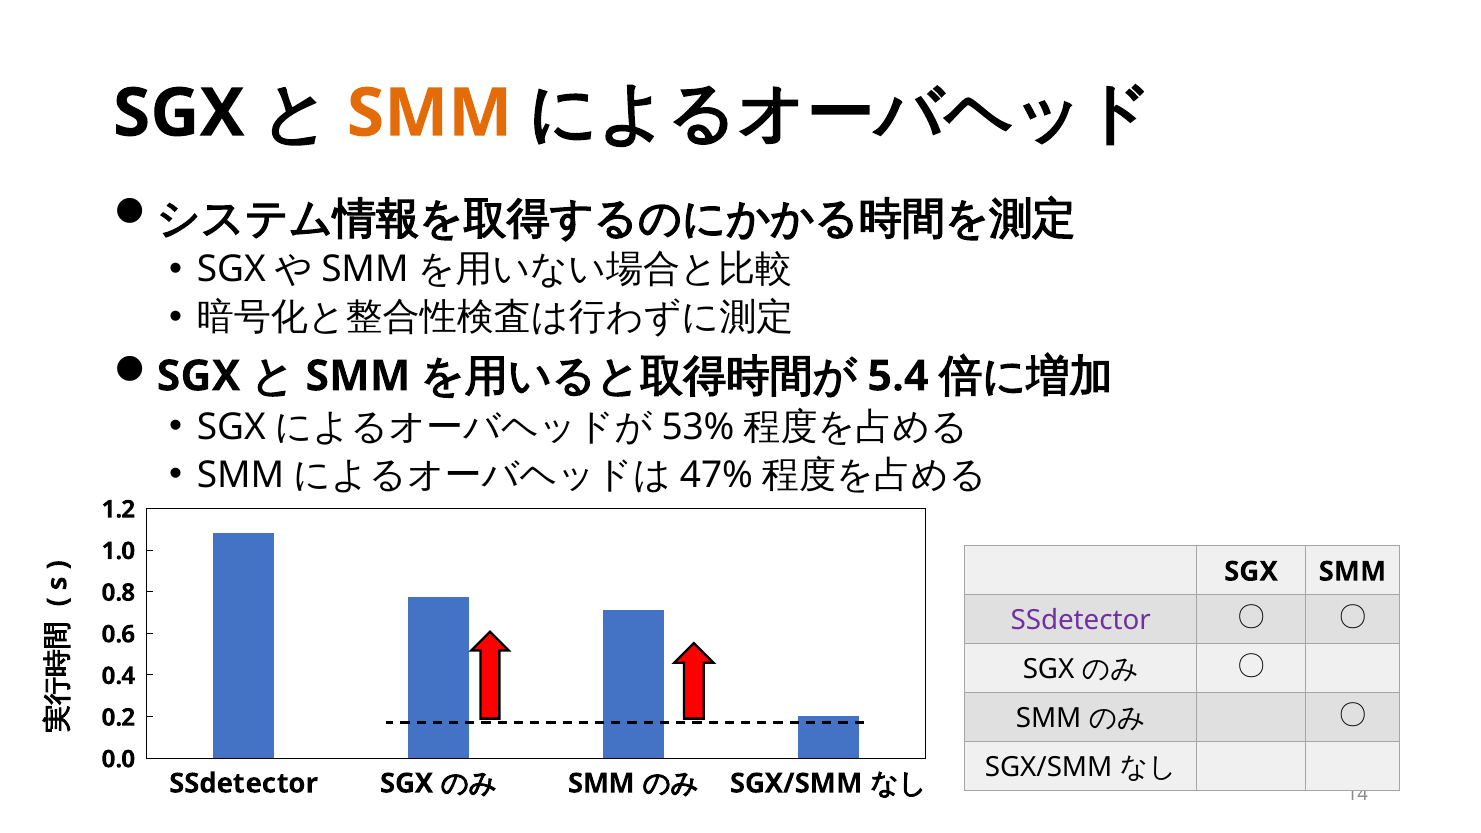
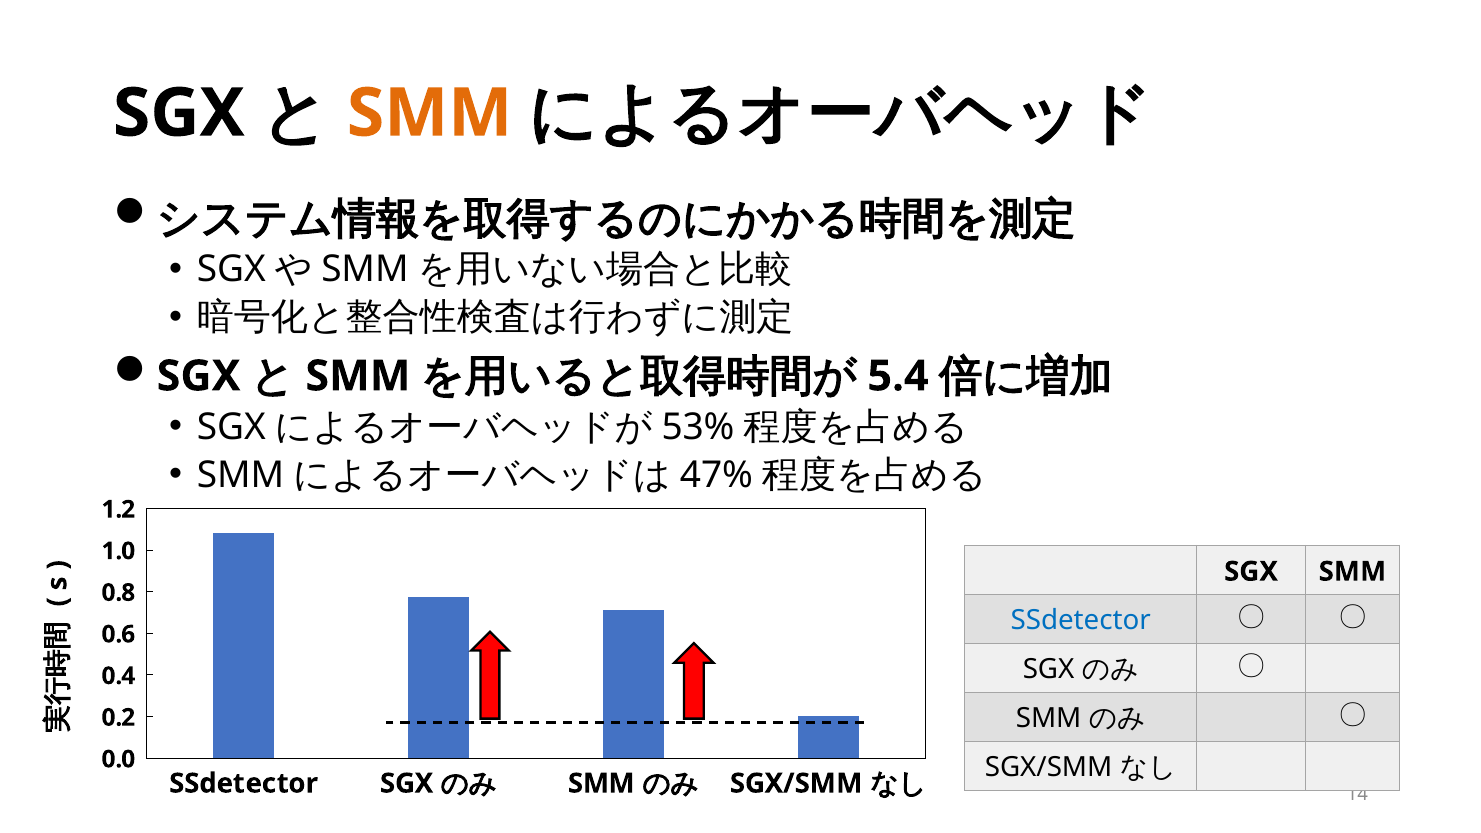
SSdetector at (1081, 621) colour: purple -> blue
